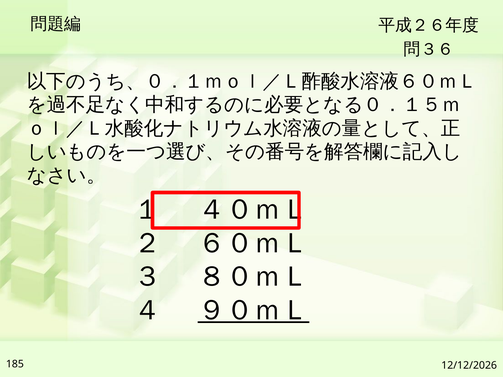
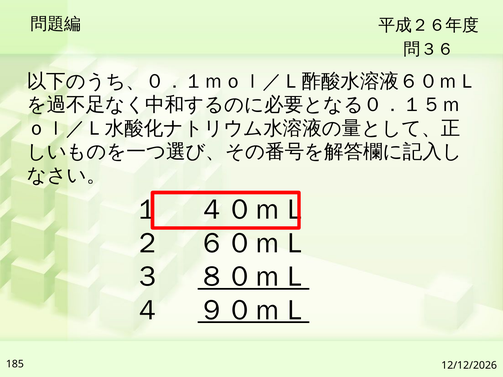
８０ｍＬ underline: none -> present
